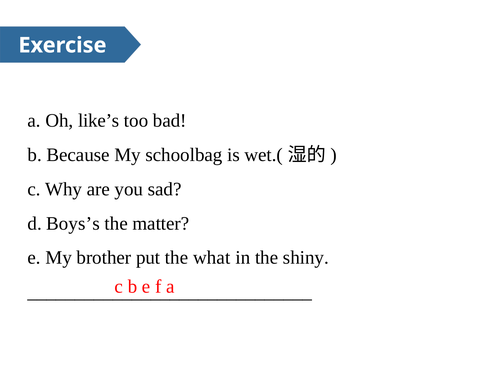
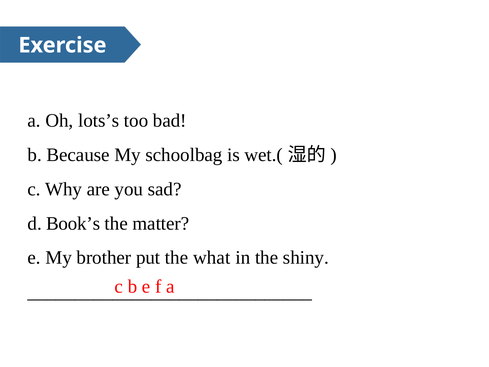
like’s: like’s -> lots’s
Boys’s: Boys’s -> Book’s
